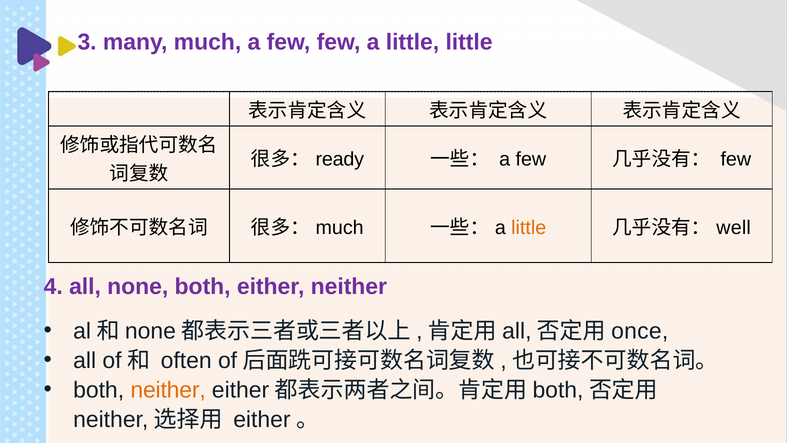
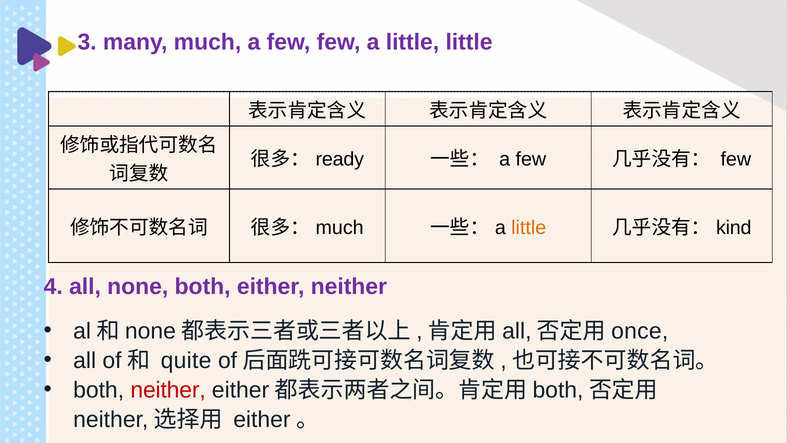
well: well -> kind
often: often -> quite
neither at (168, 390) colour: orange -> red
